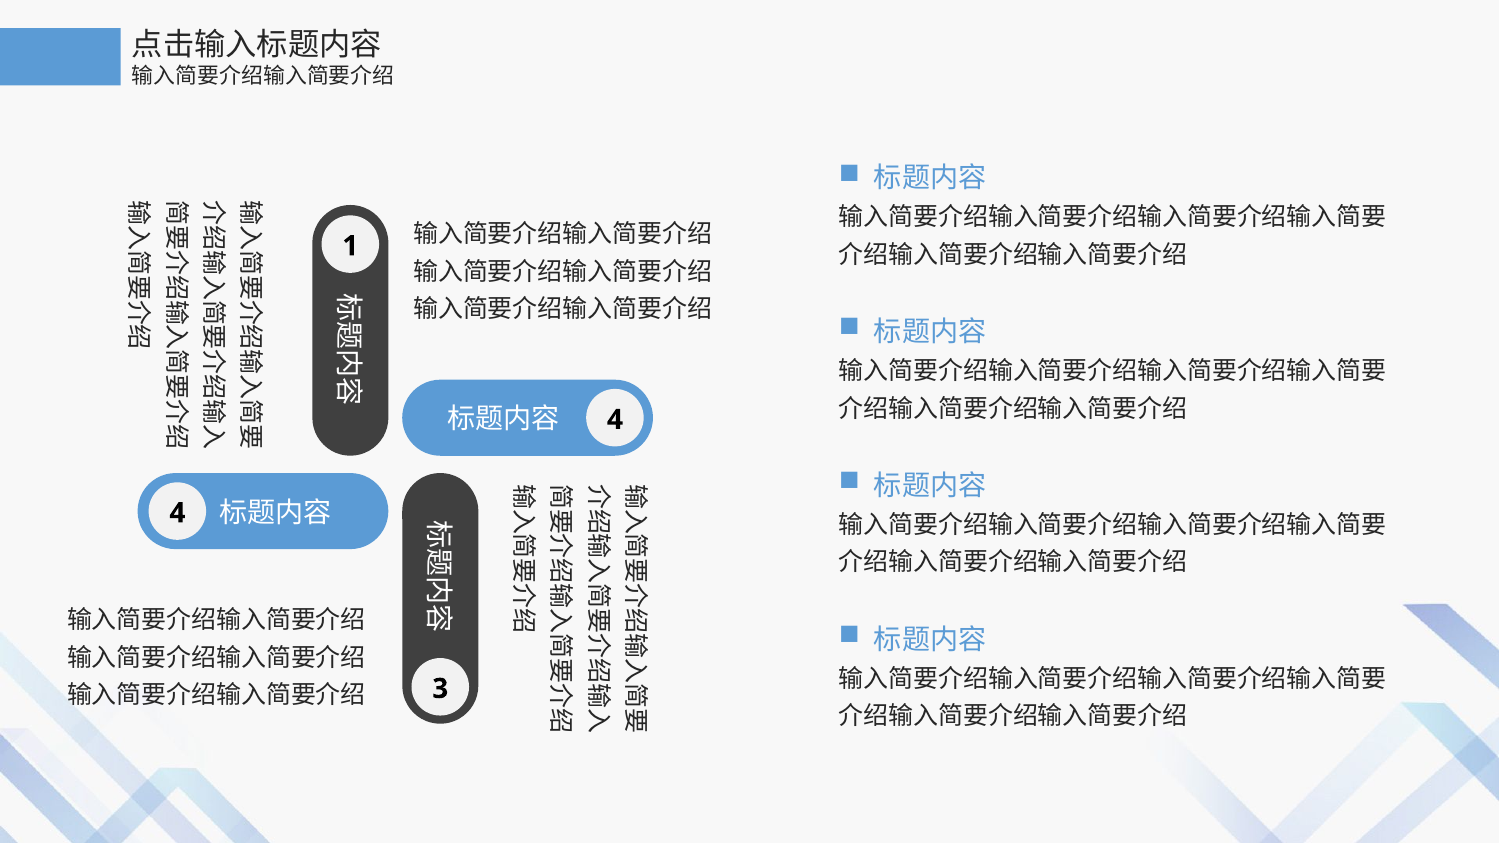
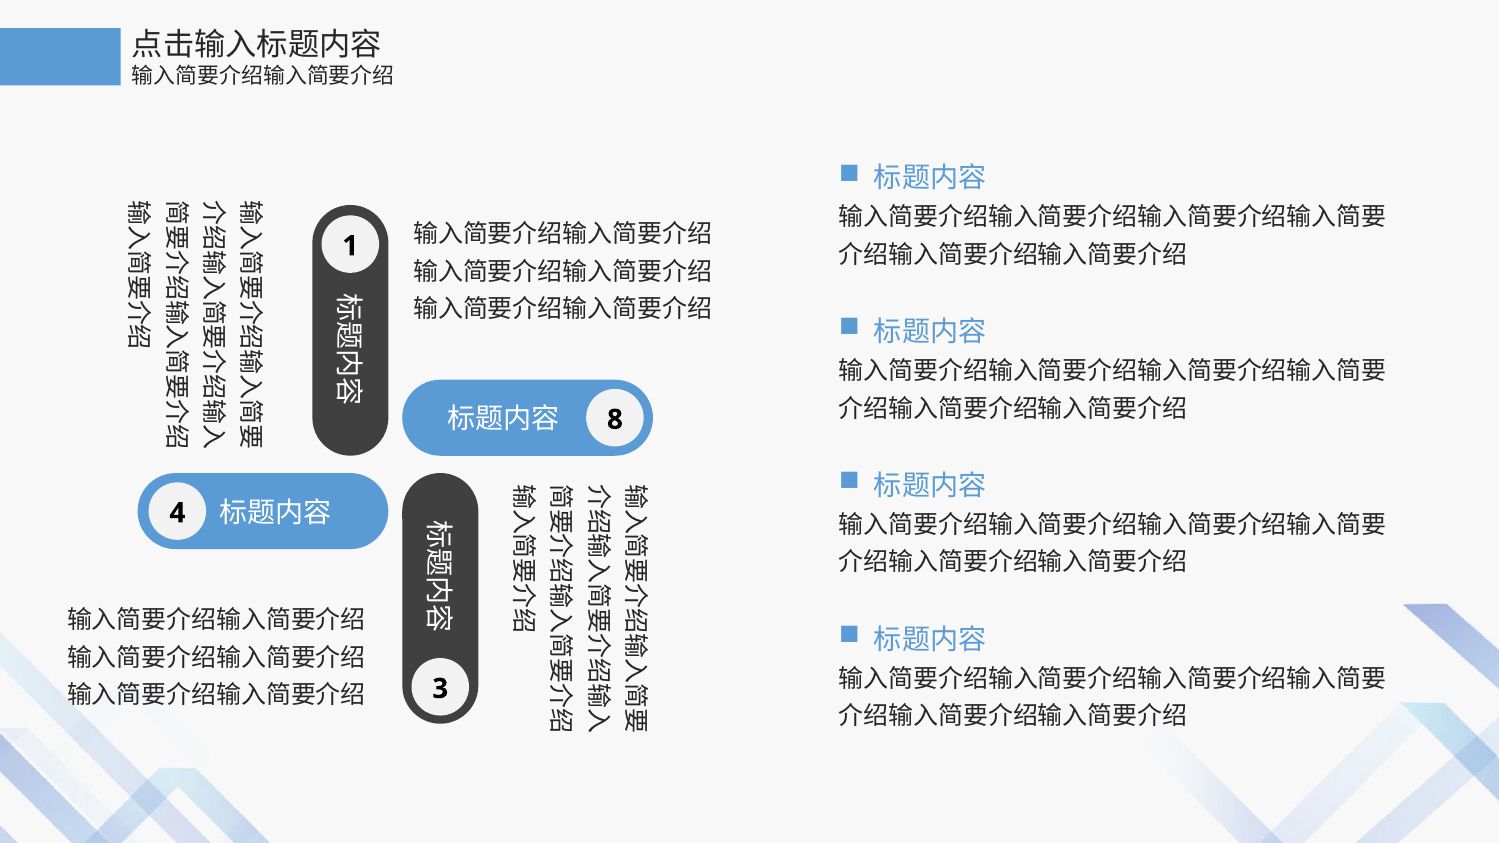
4 at (615, 420): 4 -> 8
